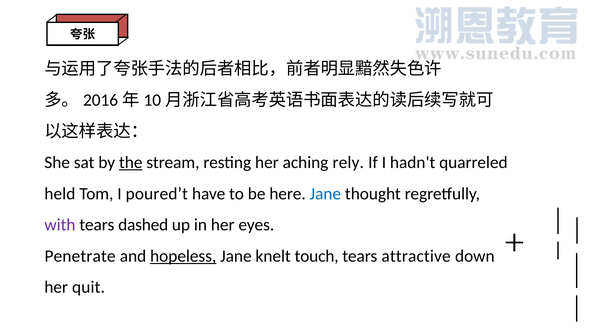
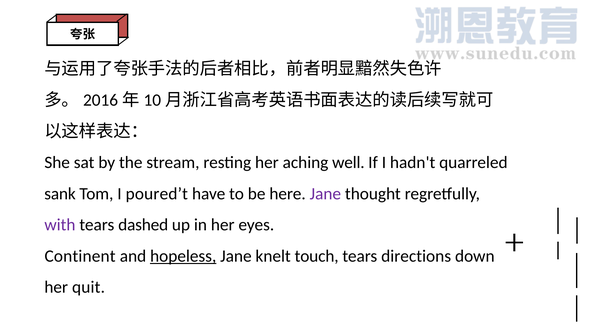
the underline: present -> none
rely: rely -> well
held: held -> sank
Jane at (325, 193) colour: blue -> purple
Penetrate: Penetrate -> Continent
attractive: attractive -> directions
